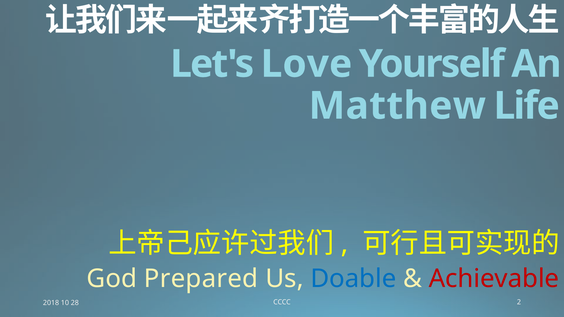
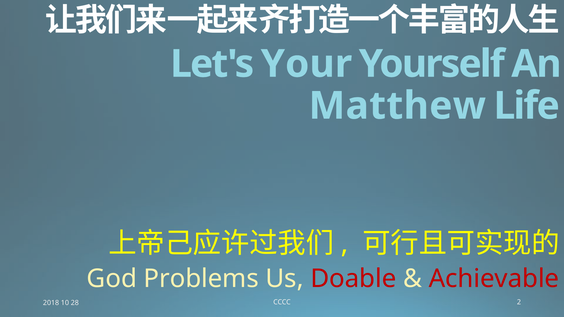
Love: Love -> Your
Prepared: Prepared -> Problems
Doable colour: blue -> red
